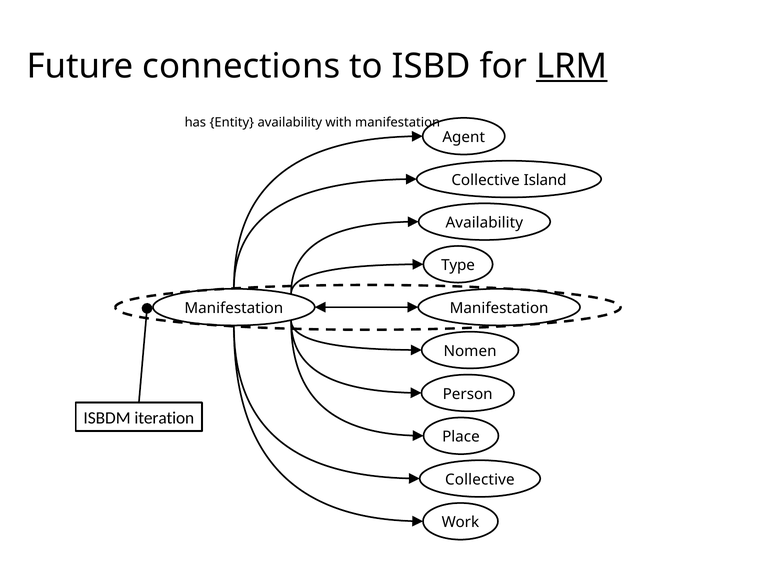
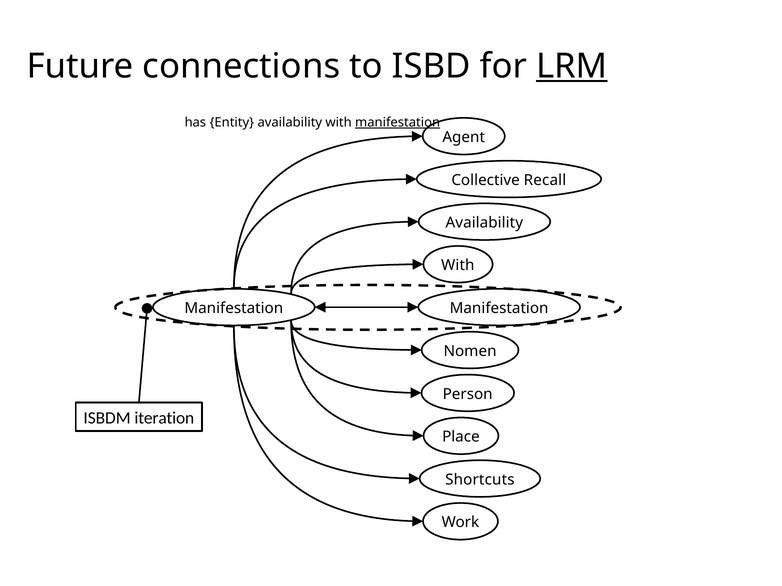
manifestation at (398, 122) underline: none -> present
Island: Island -> Recall
Type at (458, 266): Type -> With
Collective at (480, 480): Collective -> Shortcuts
